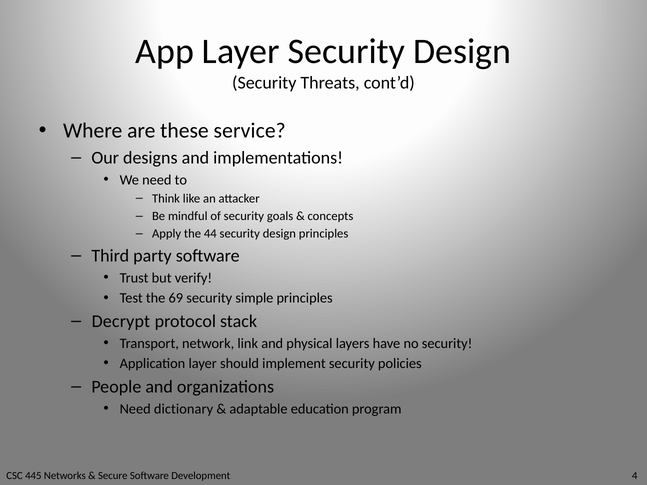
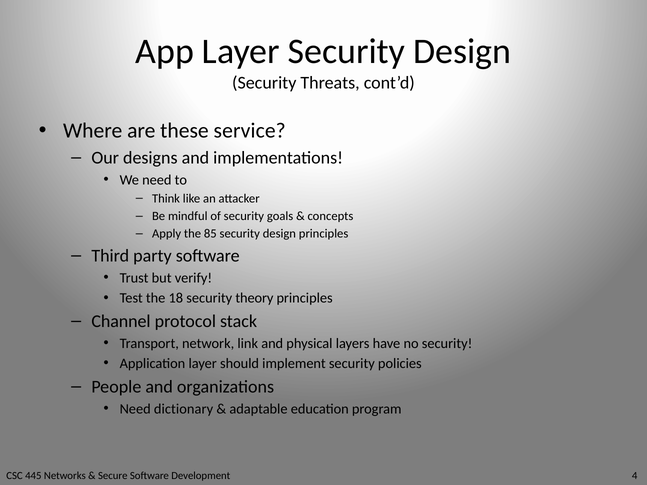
44: 44 -> 85
69: 69 -> 18
simple: simple -> theory
Decrypt: Decrypt -> Channel
